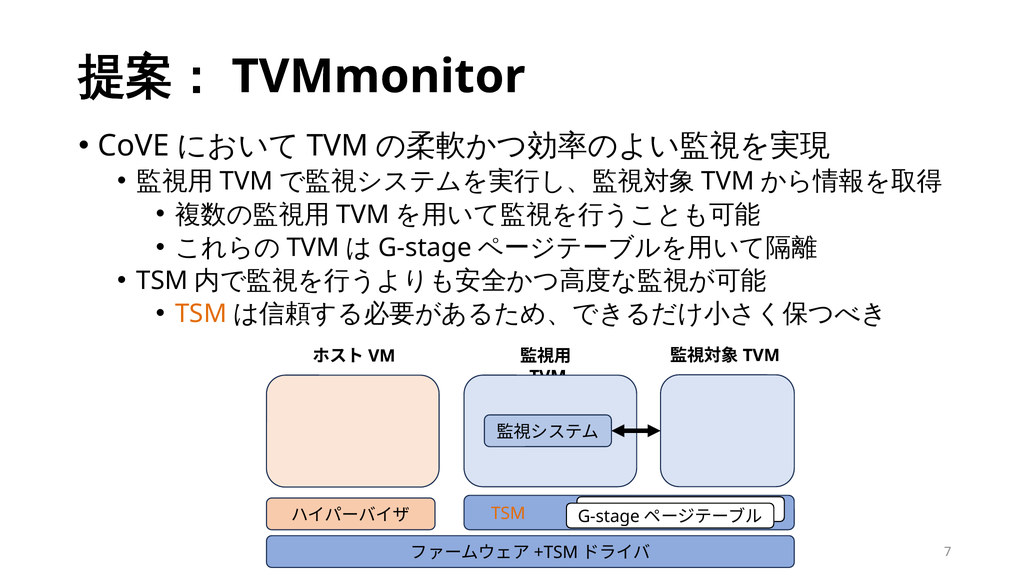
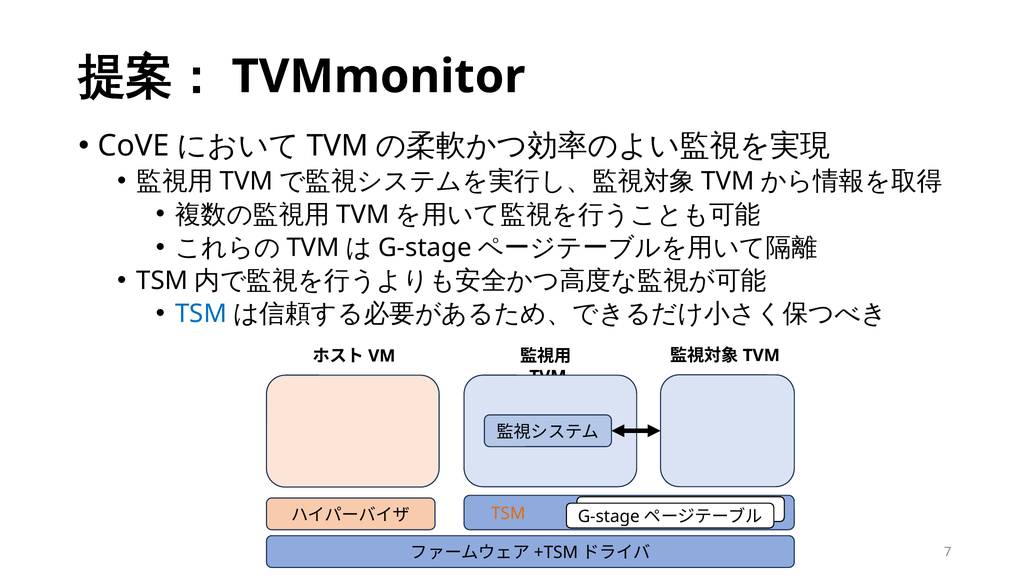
TSM at (201, 314) colour: orange -> blue
